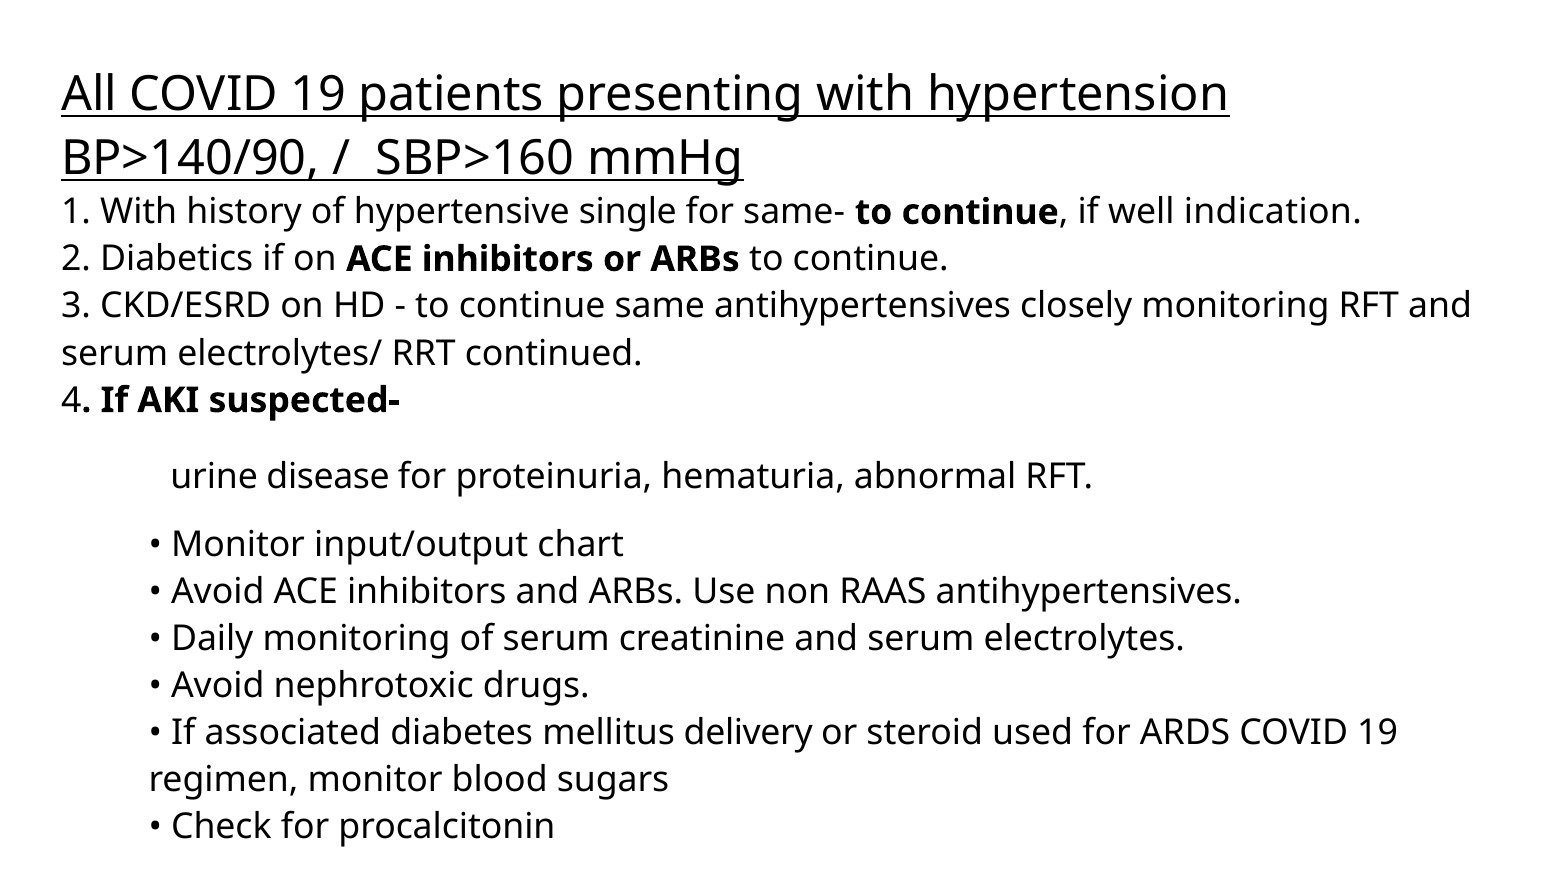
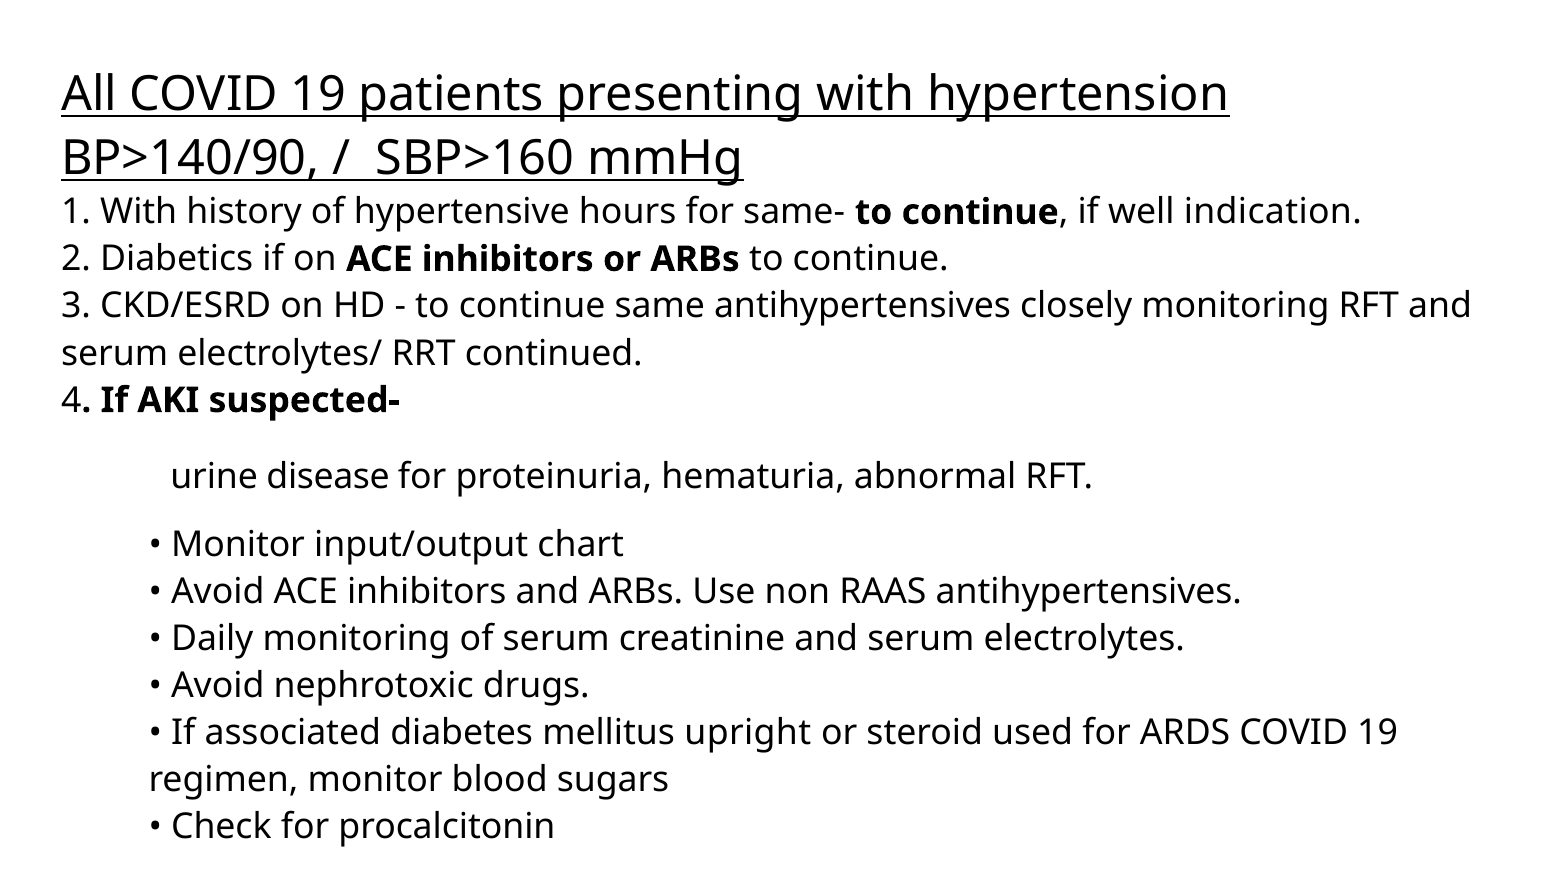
single: single -> hours
delivery: delivery -> upright
